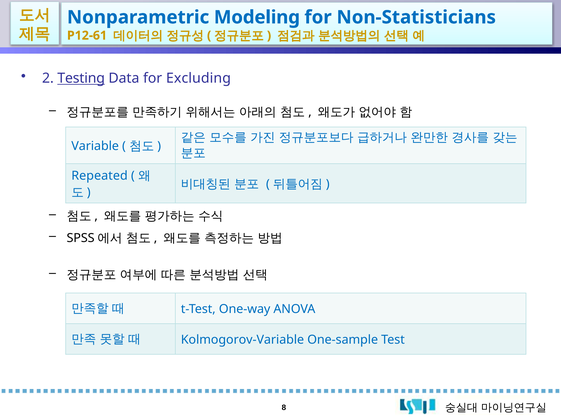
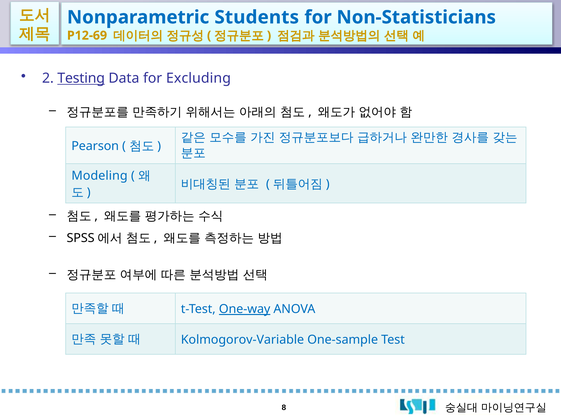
Modeling: Modeling -> Students
P12-61: P12-61 -> P12-69
Variable: Variable -> Pearson
Repeated: Repeated -> Modeling
One-way underline: none -> present
